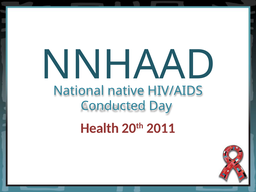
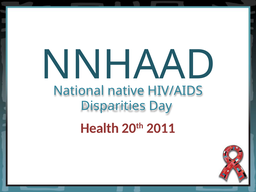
Conducted: Conducted -> Disparities
